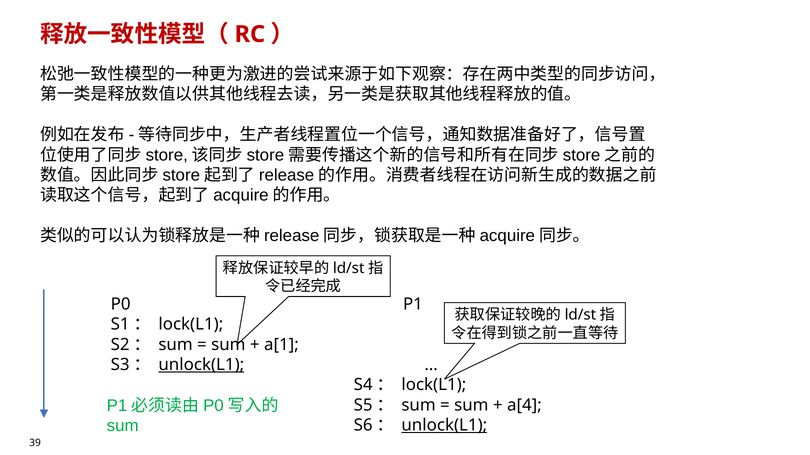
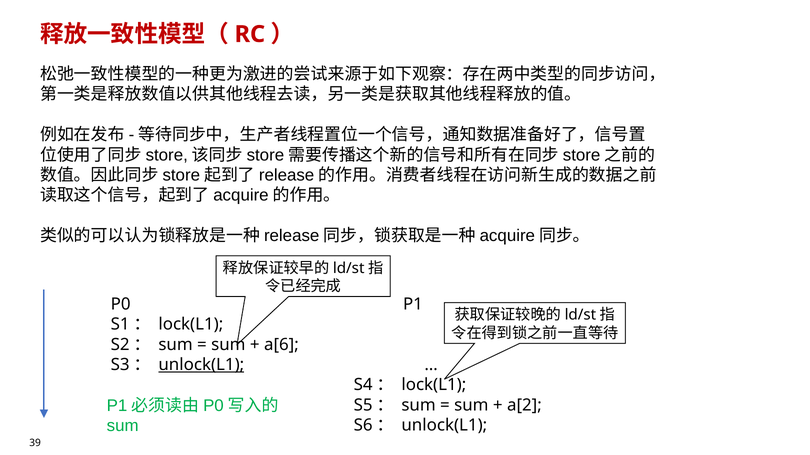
a[1: a[1 -> a[6
a[4: a[4 -> a[2
unlock(L1 at (444, 426) underline: present -> none
